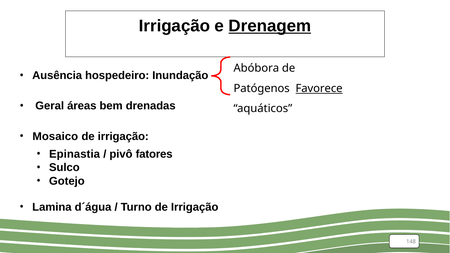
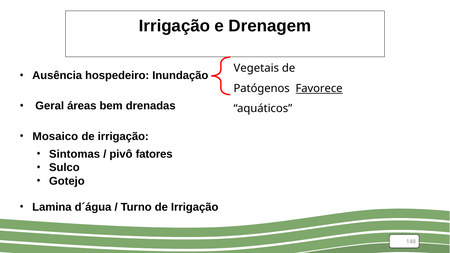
Drenagem underline: present -> none
Abóbora: Abóbora -> Vegetais
Epinastia: Epinastia -> Sintomas
